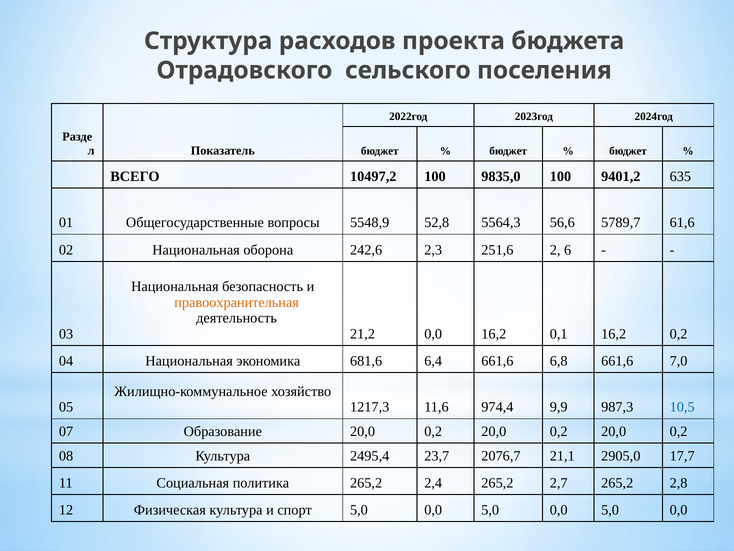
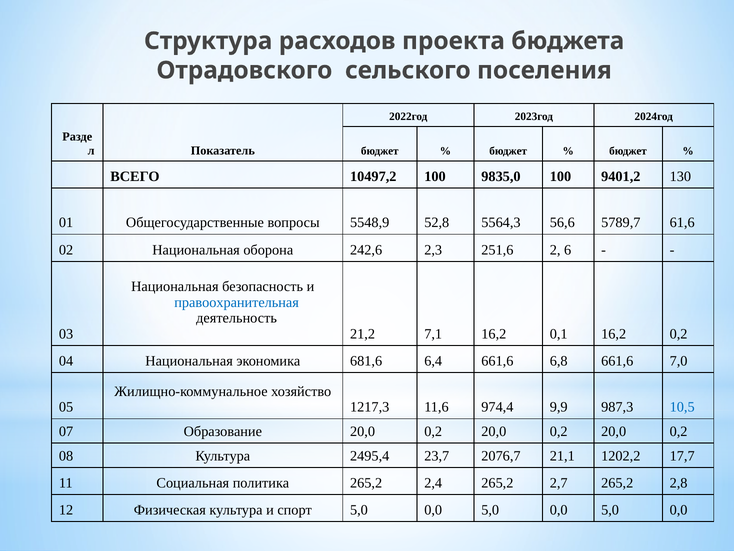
635: 635 -> 130
правоохранительная colour: orange -> blue
21,2 0,0: 0,0 -> 7,1
2905,0: 2905,0 -> 1202,2
